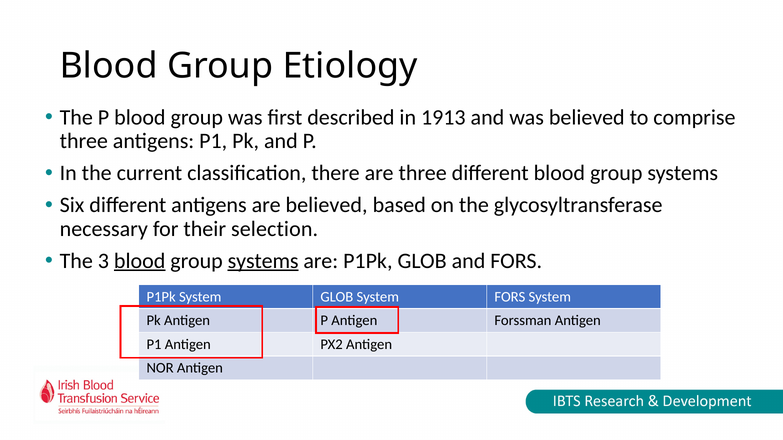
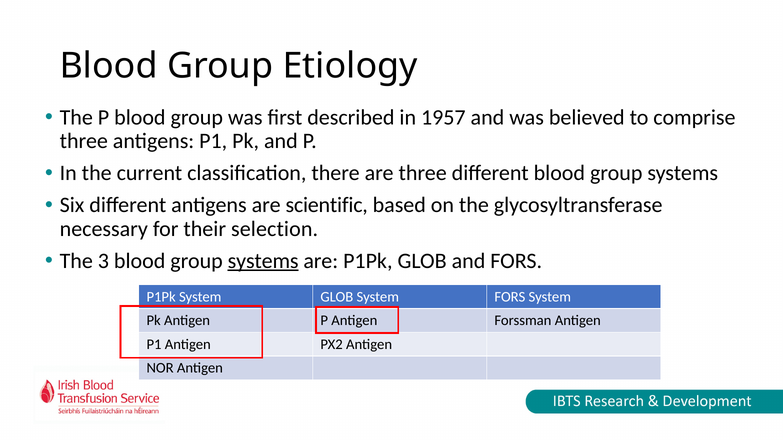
1913: 1913 -> 1957
are believed: believed -> scientific
blood at (140, 261) underline: present -> none
